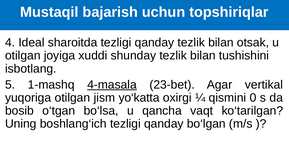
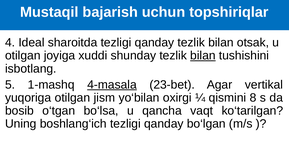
bilan at (203, 55) underline: none -> present
yo‘katta: yo‘katta -> yo‘bilan
0: 0 -> 8
